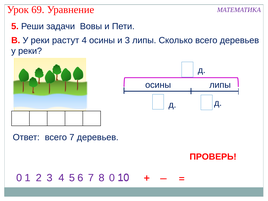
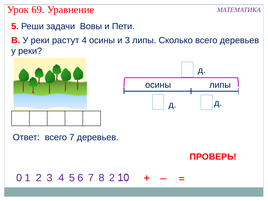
0 at (112, 178): 0 -> 2
